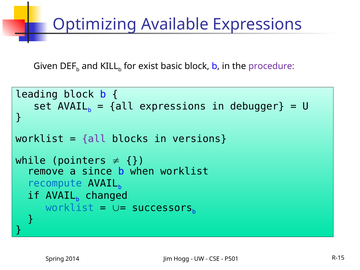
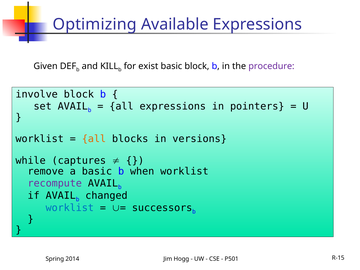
leading: leading -> involve
debugger: debugger -> pointers
all at (94, 139) colour: purple -> orange
pointers: pointers -> captures
a since: since -> basic
recompute colour: blue -> purple
